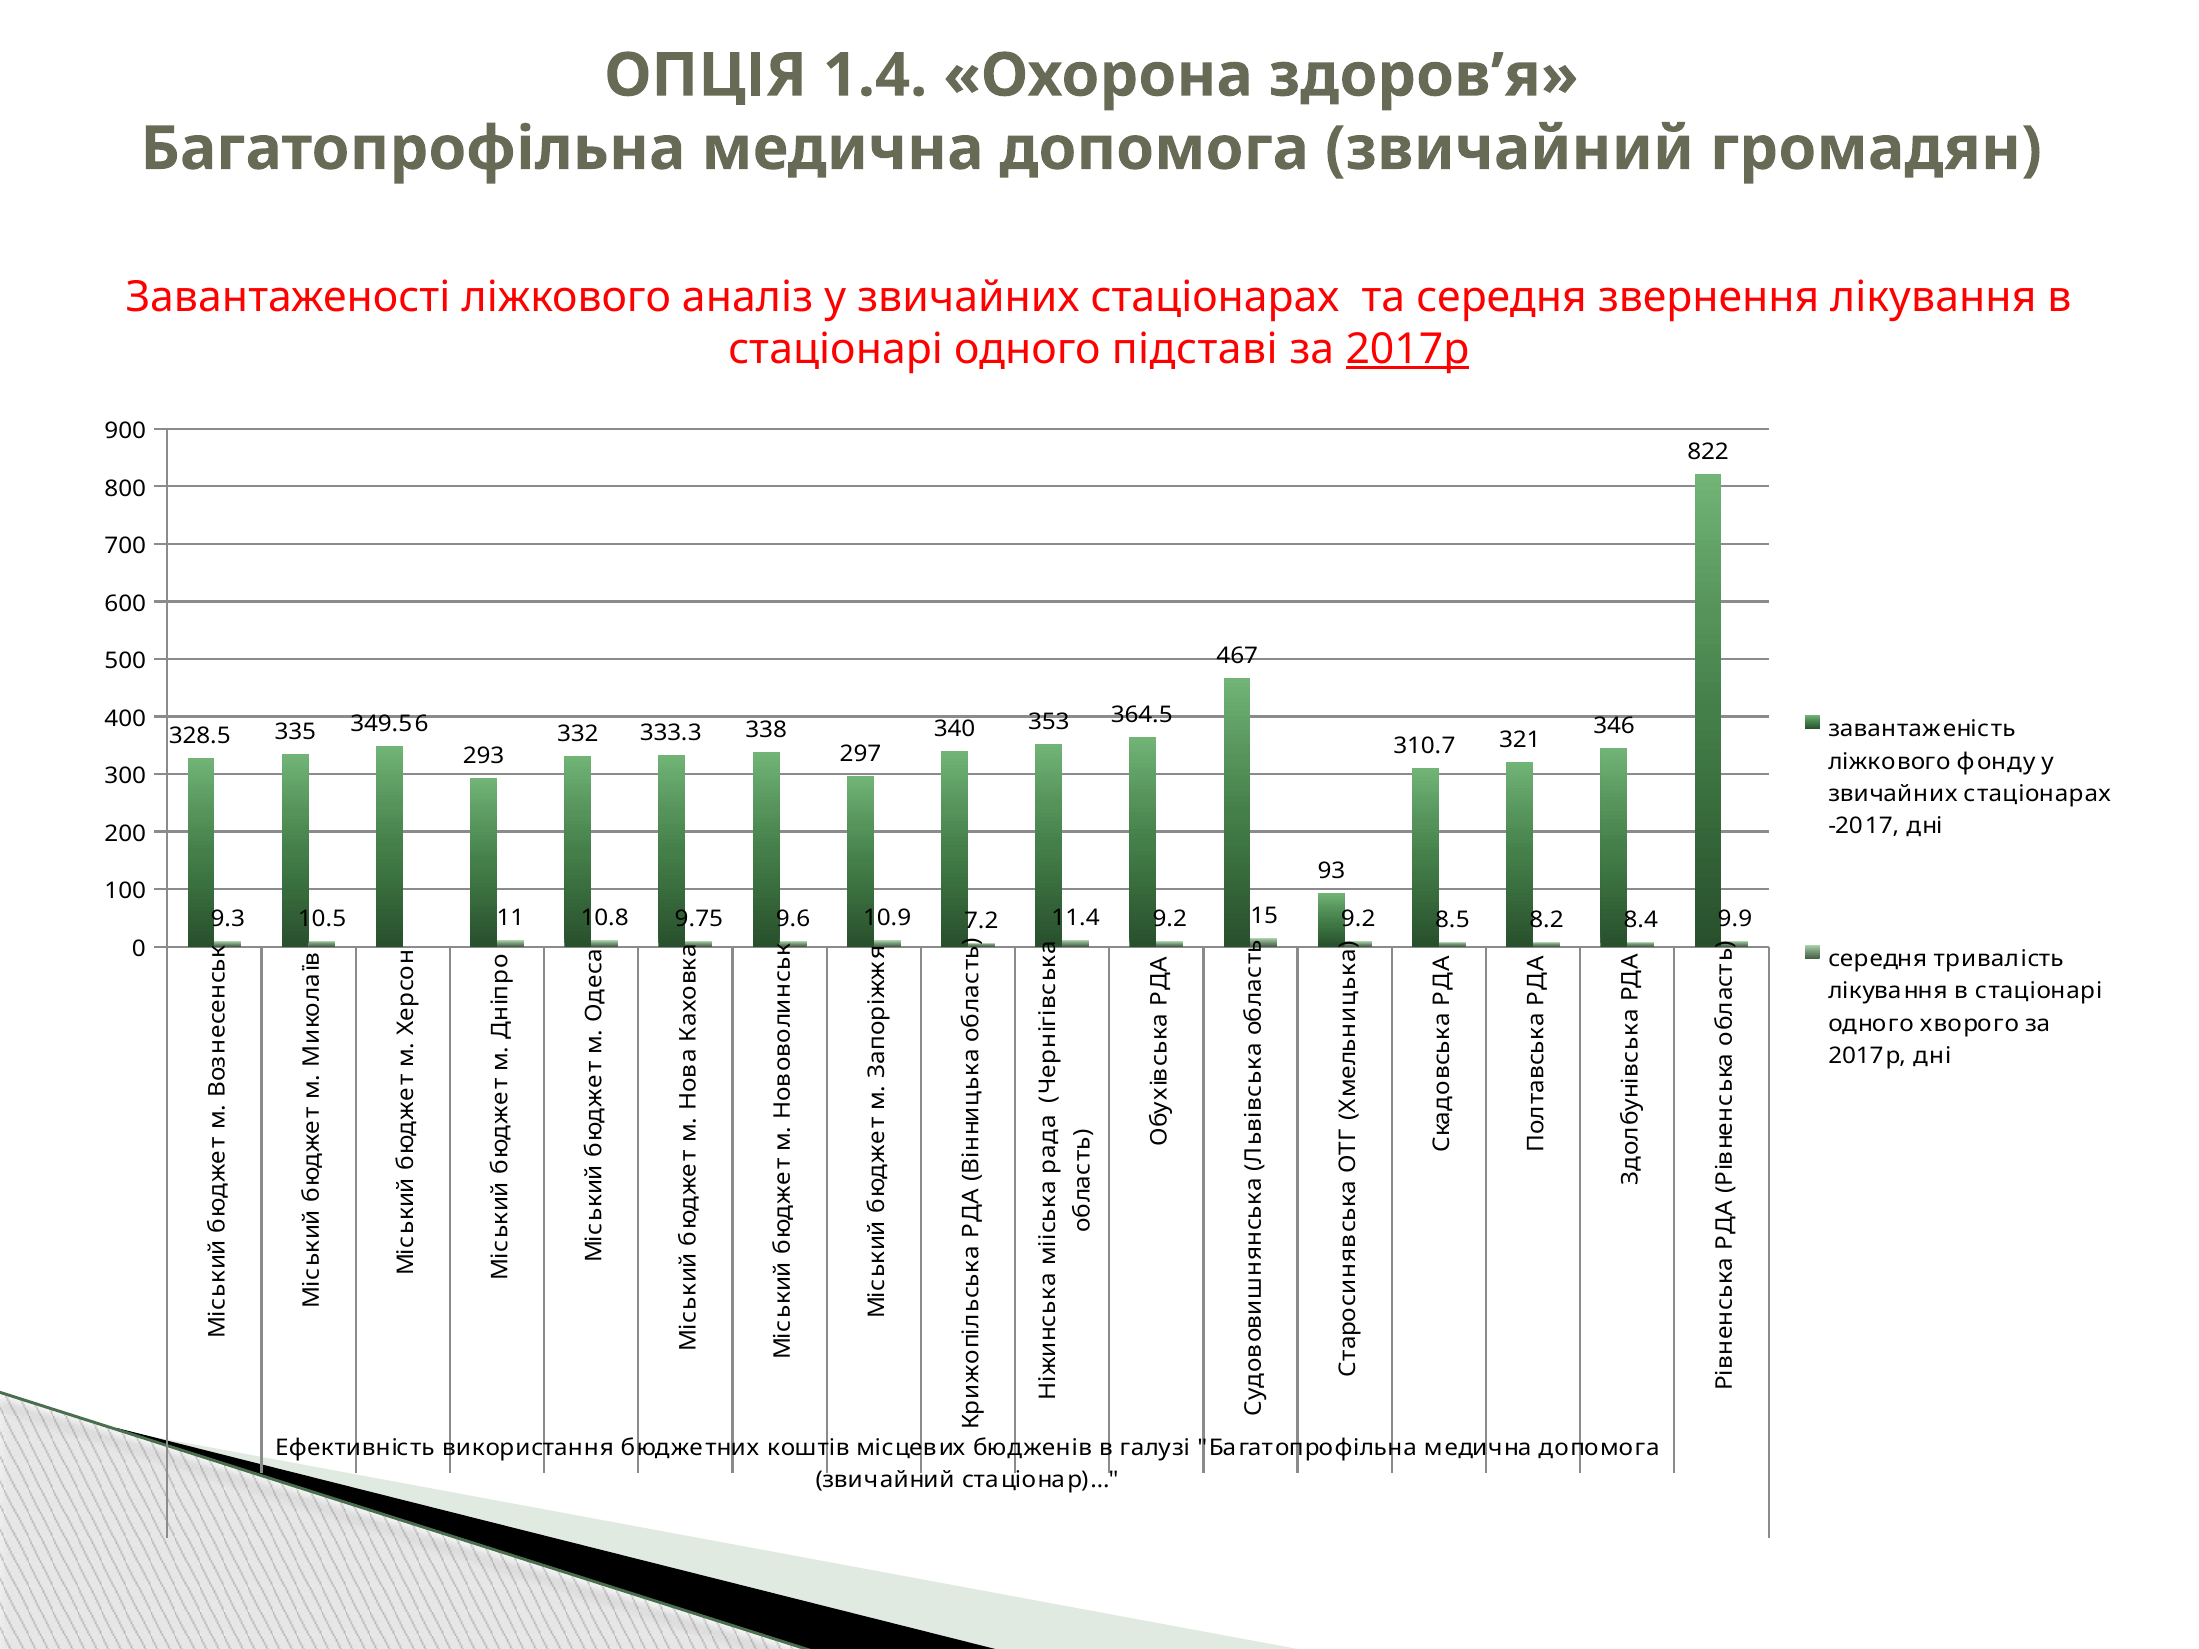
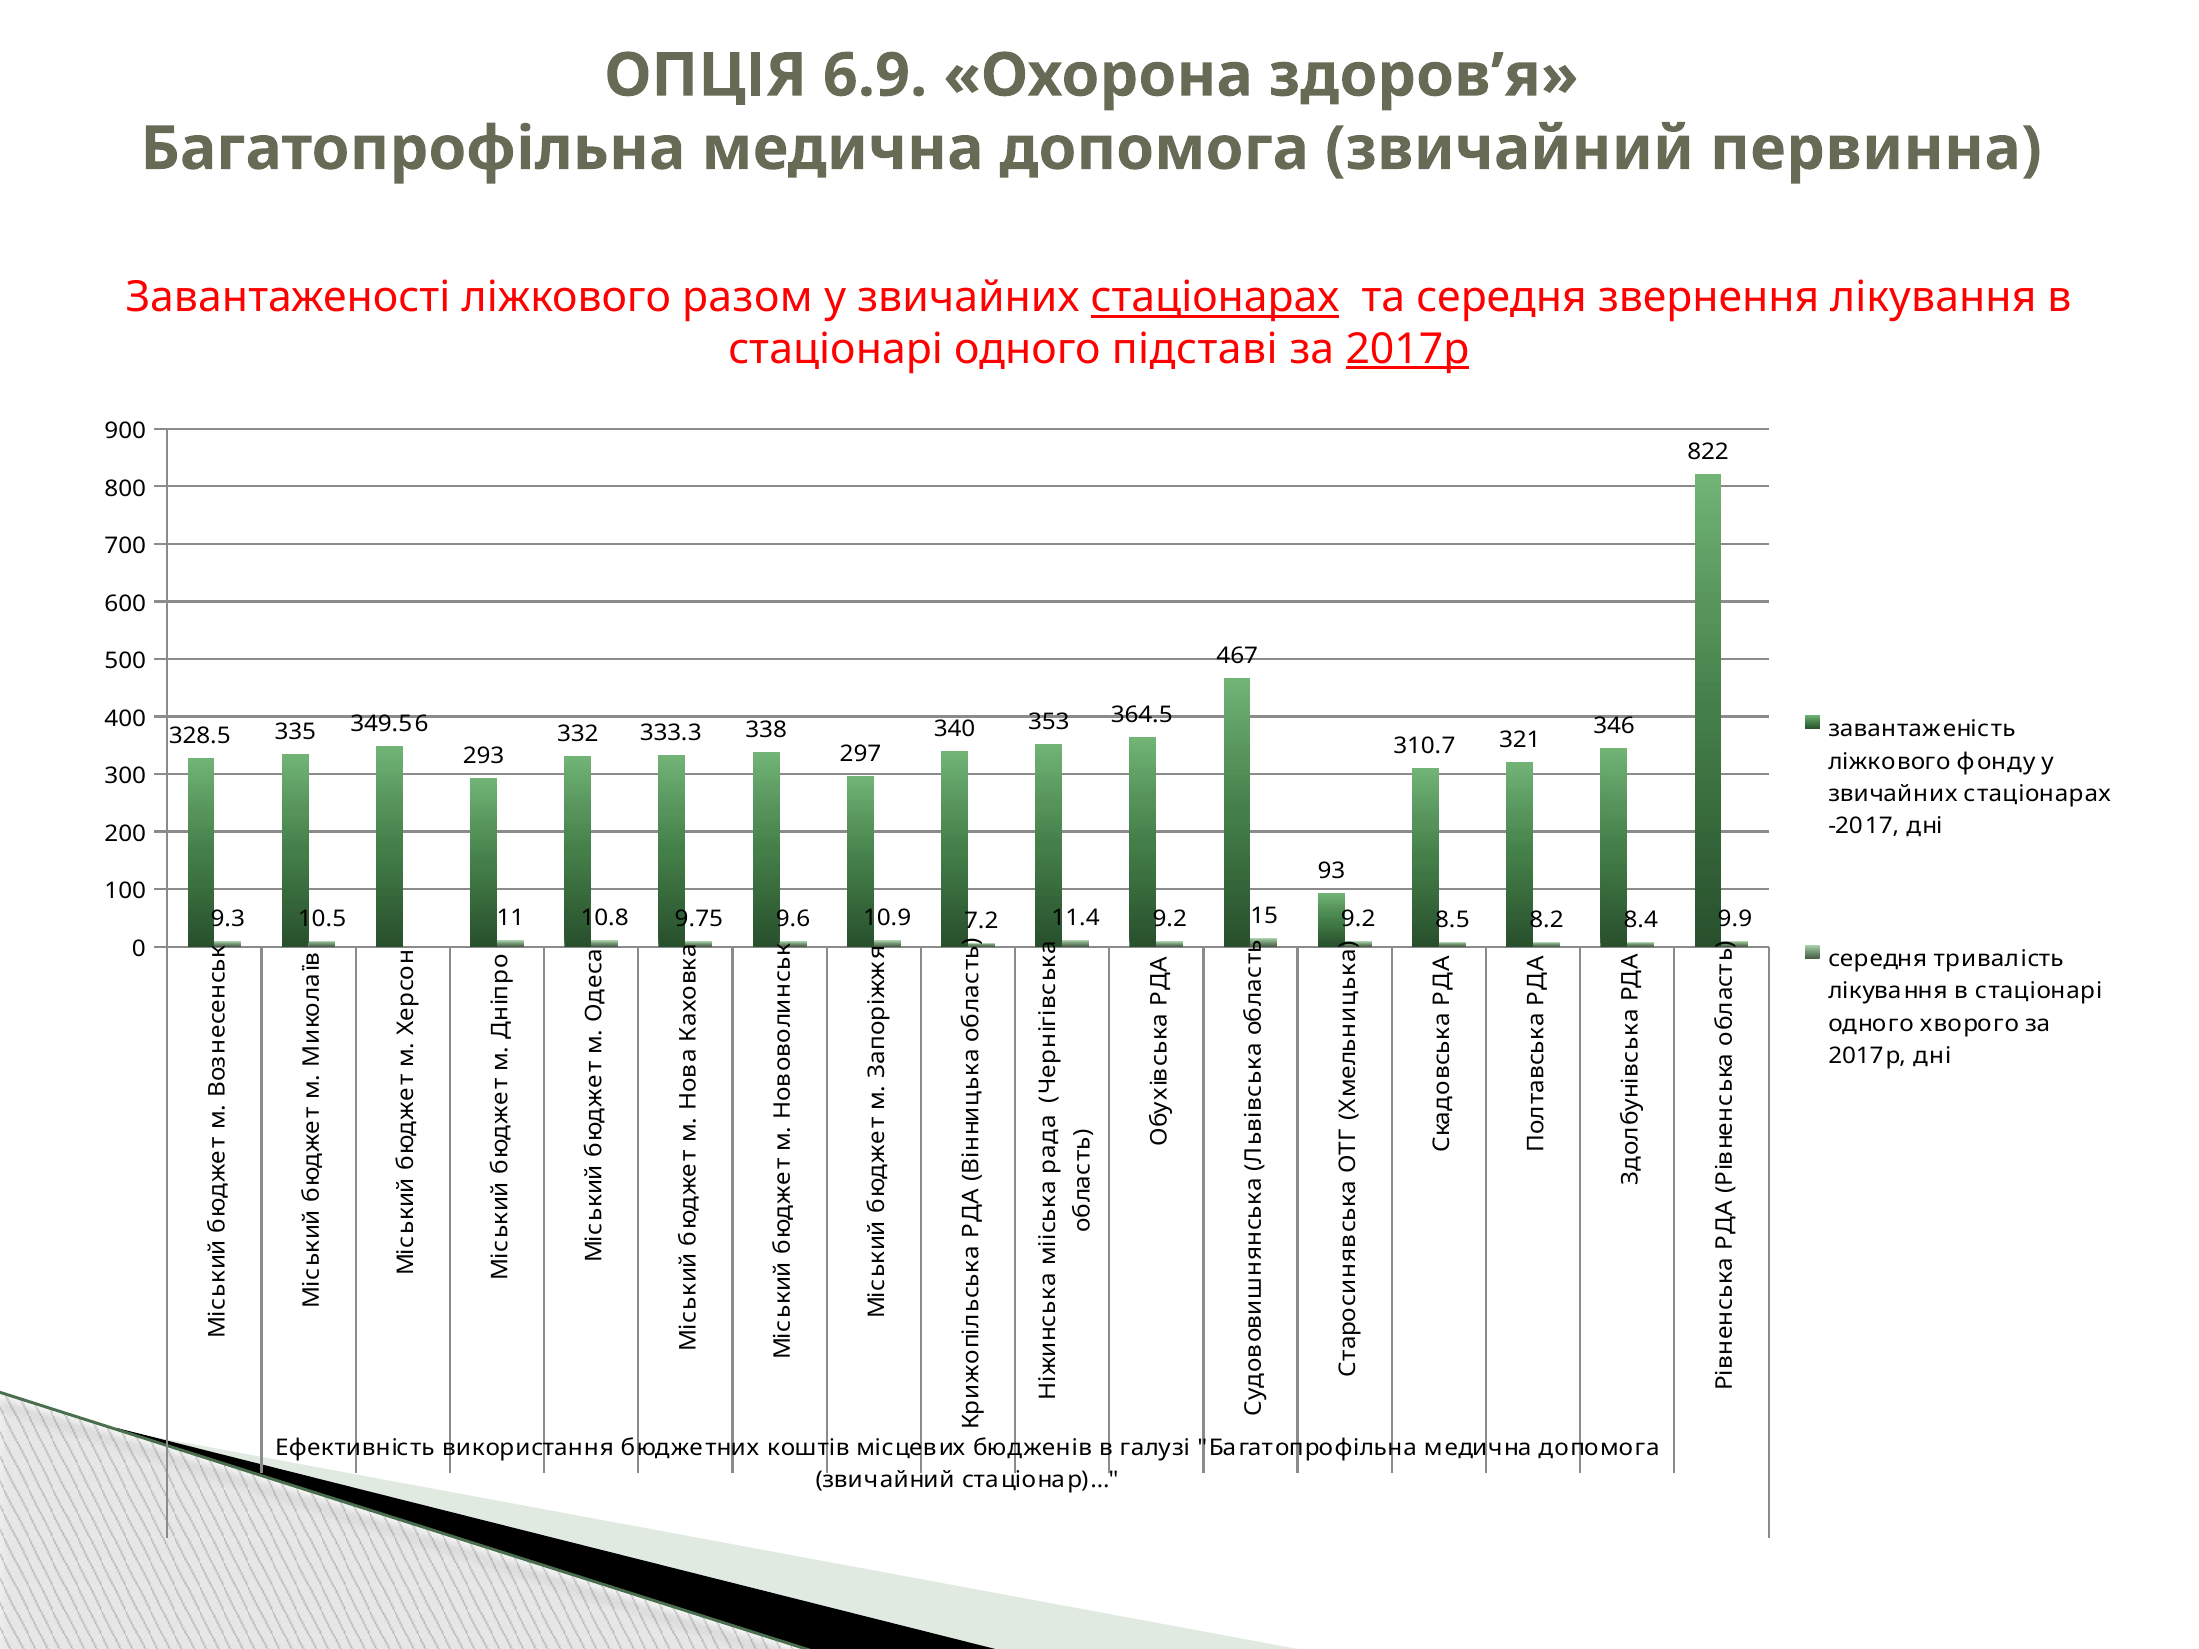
1.4: 1.4 -> 6.9
громадян: громадян -> первинна
аналіз: аналіз -> разом
стаціонарах at (1215, 298) underline: none -> present
